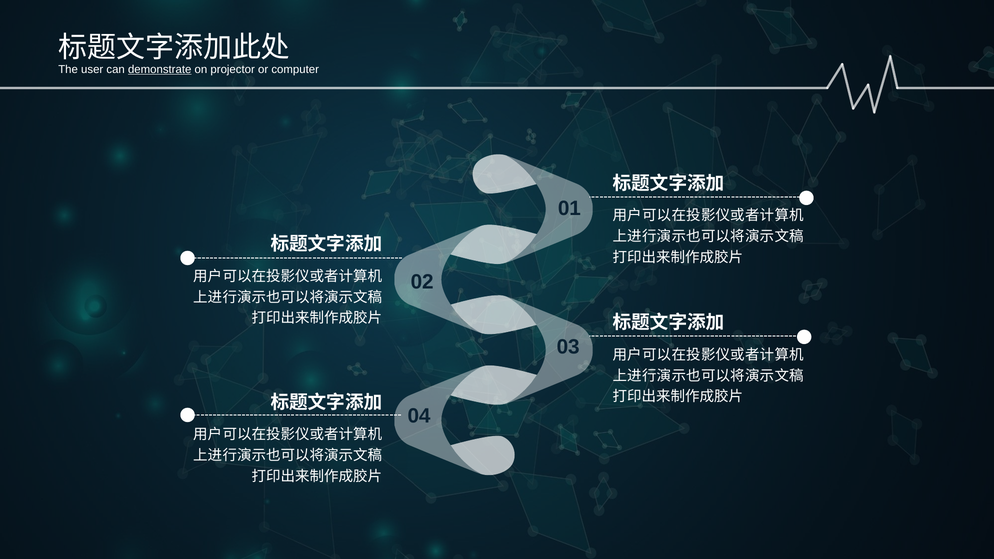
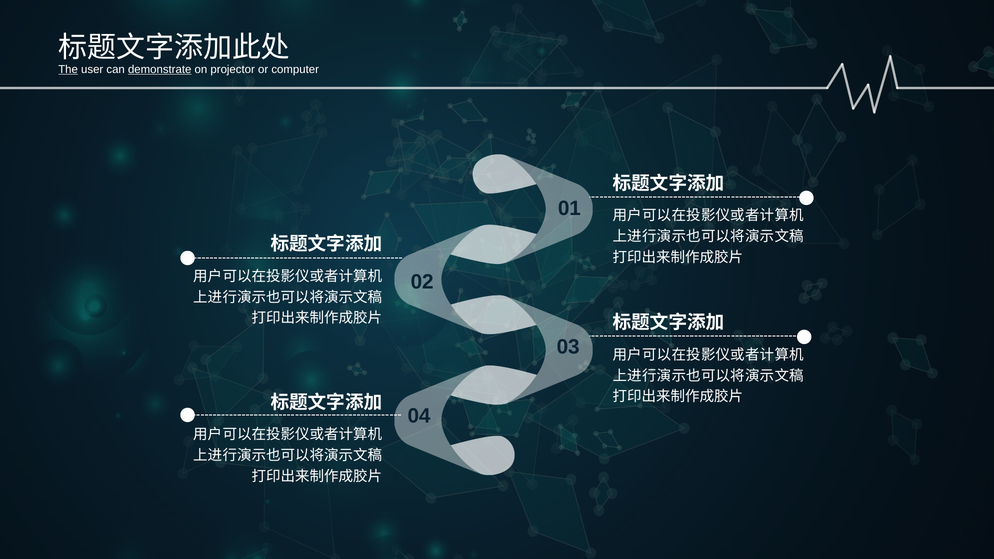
The underline: none -> present
